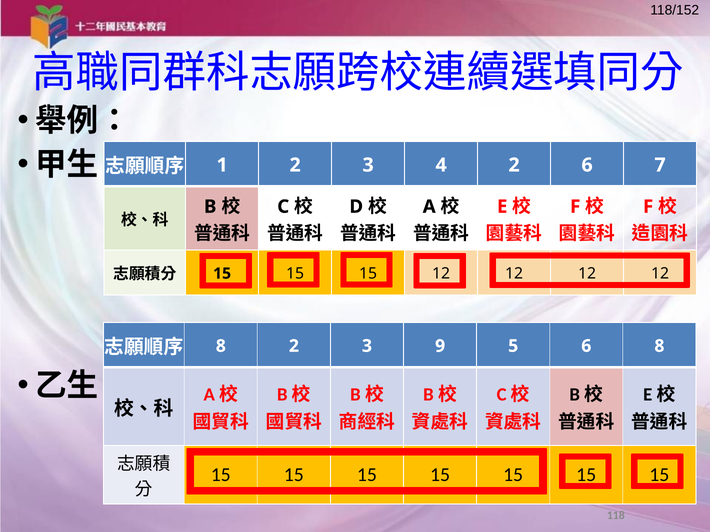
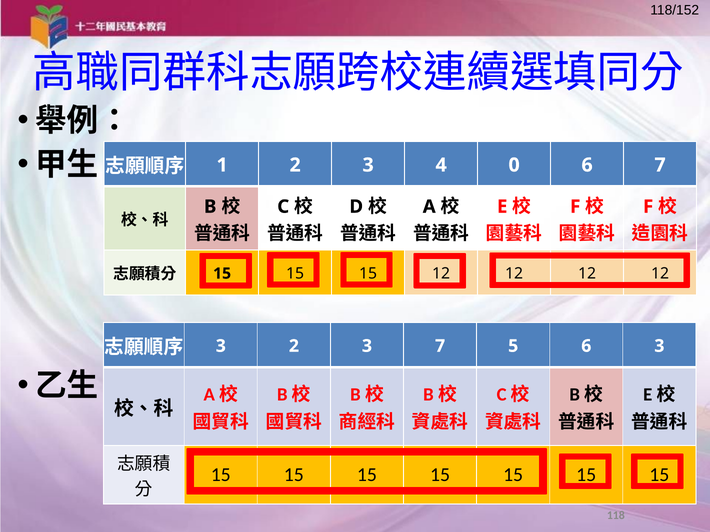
4 2: 2 -> 0
8 at (221, 346): 8 -> 3
3 9: 9 -> 7
6 8: 8 -> 3
